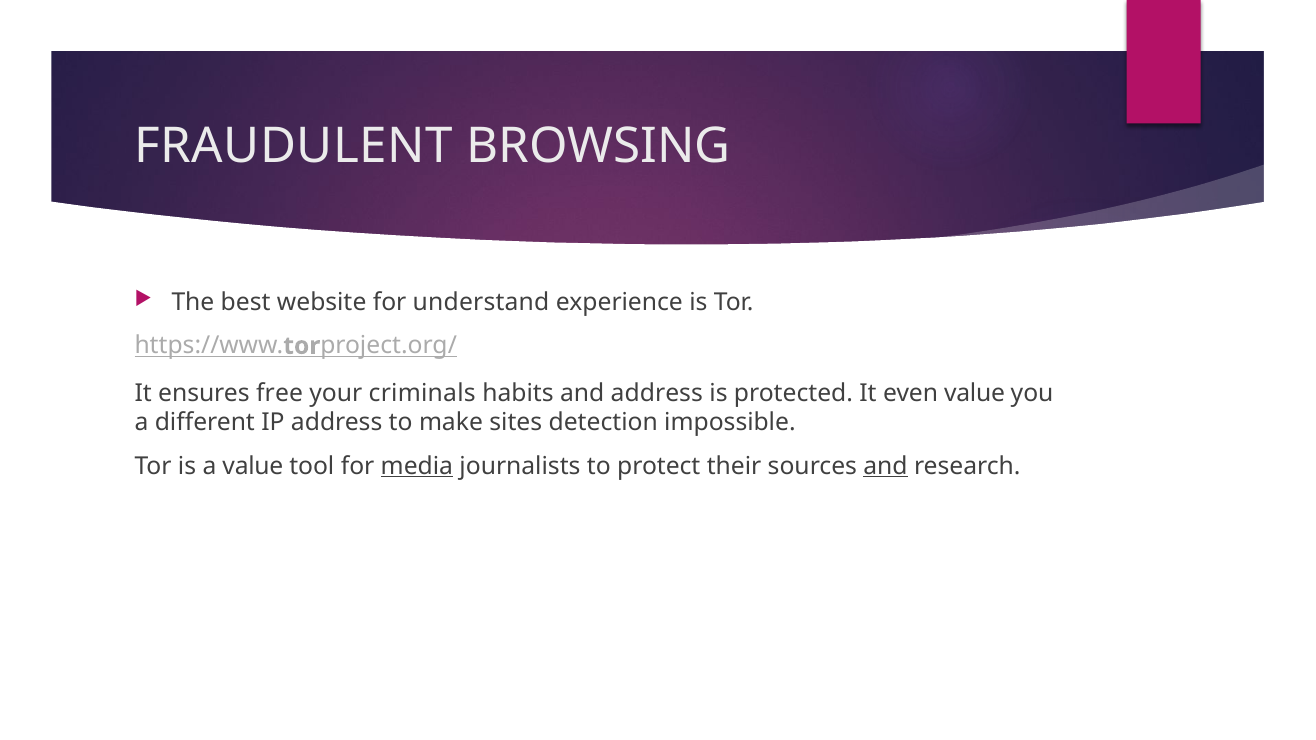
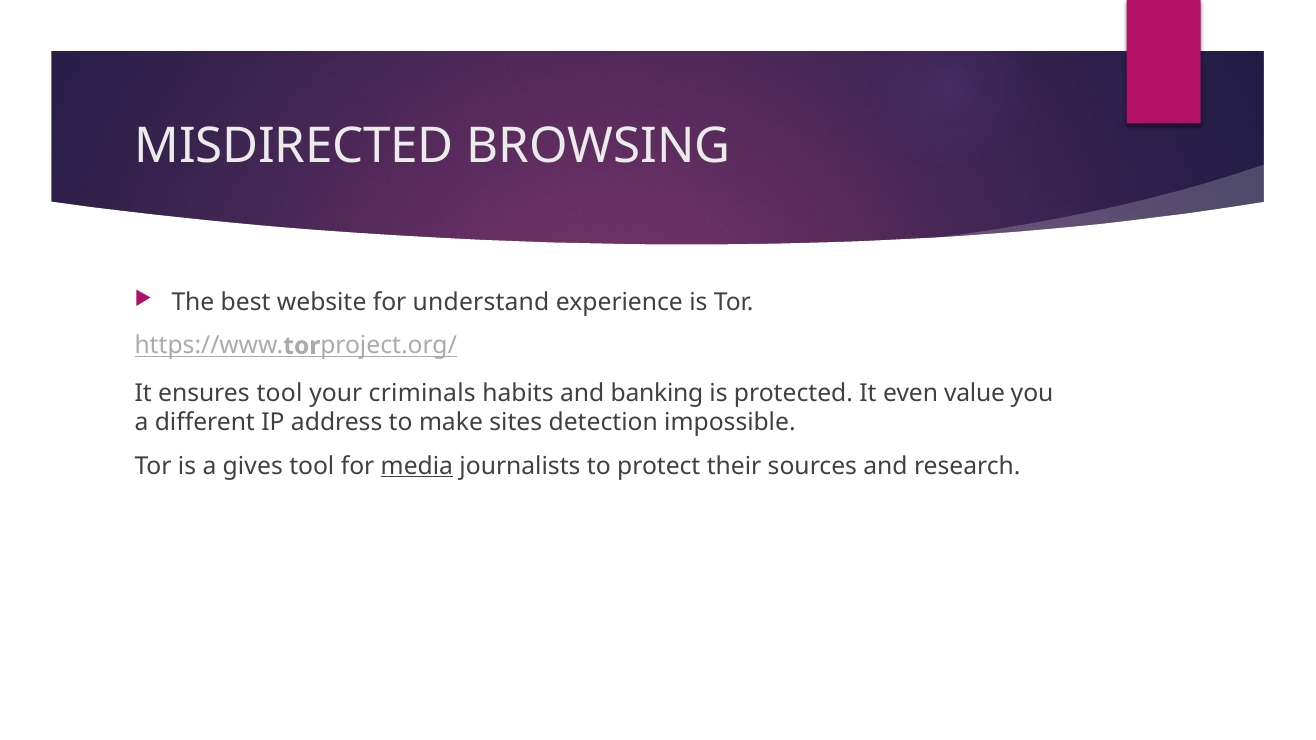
FRAUDULENT: FRAUDULENT -> MISDIRECTED
ensures free: free -> tool
and address: address -> banking
a value: value -> gives
and at (885, 466) underline: present -> none
